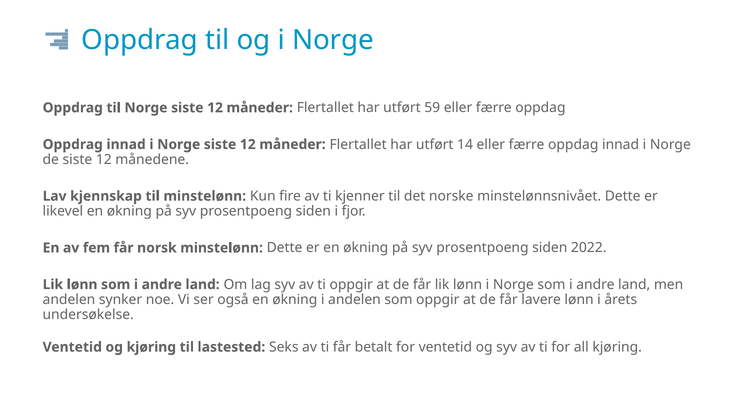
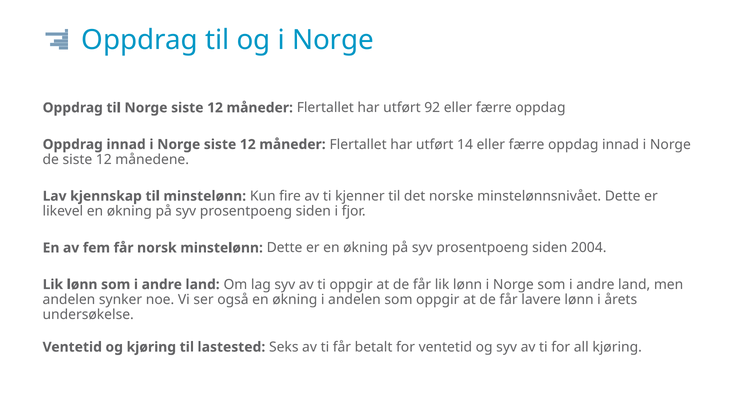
59: 59 -> 92
2022: 2022 -> 2004
